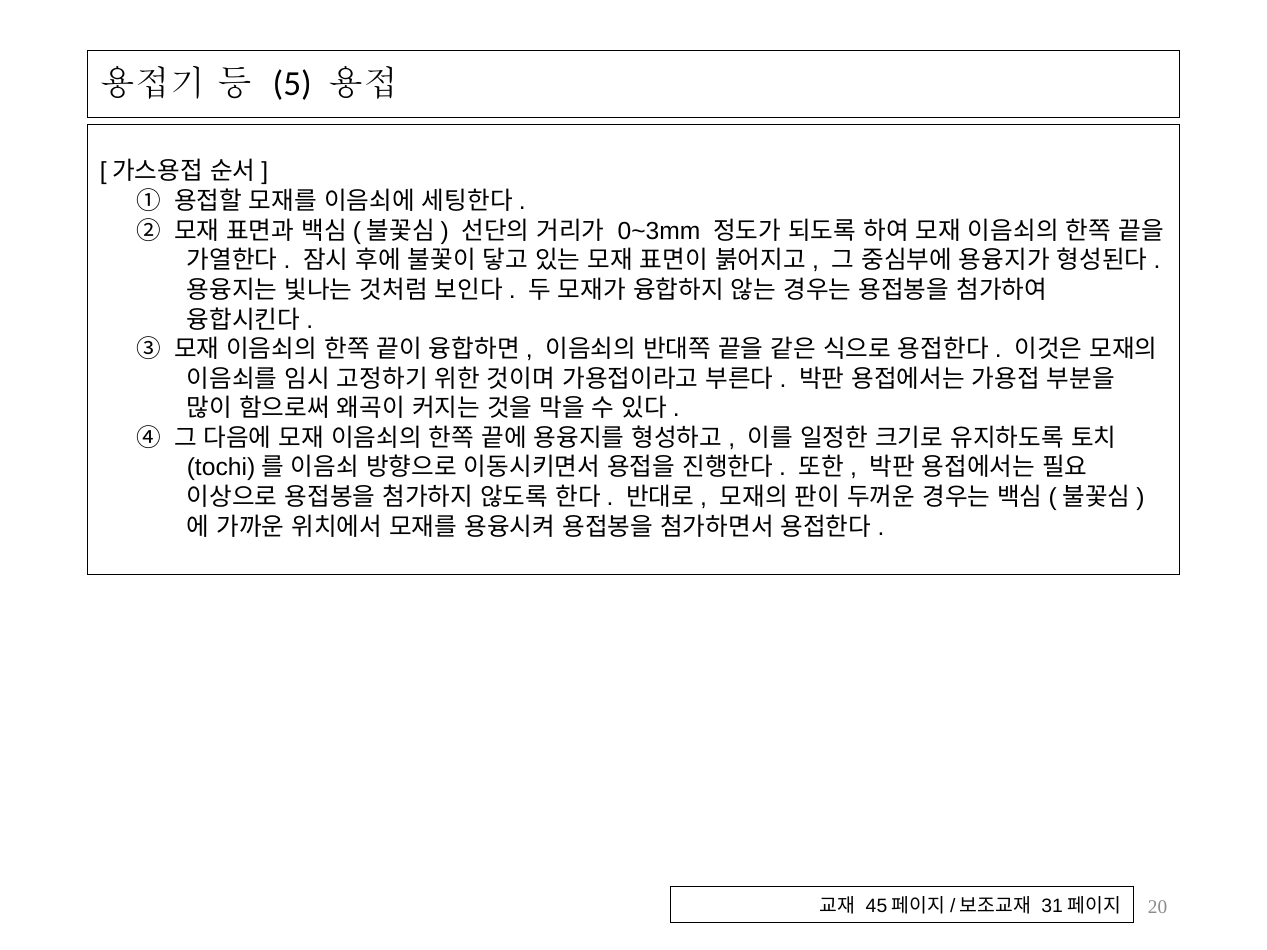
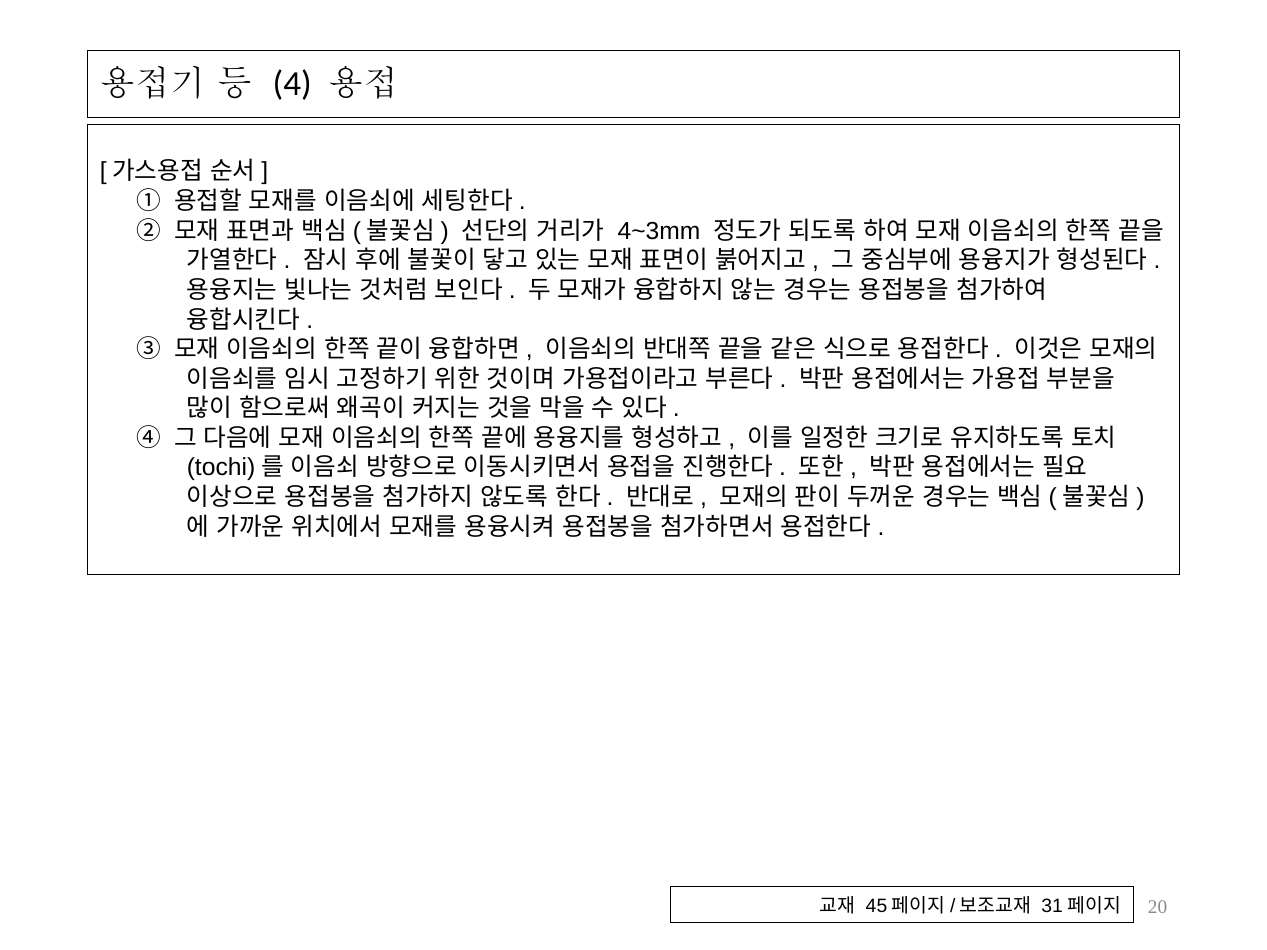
5: 5 -> 4
0~3mm: 0~3mm -> 4~3mm
